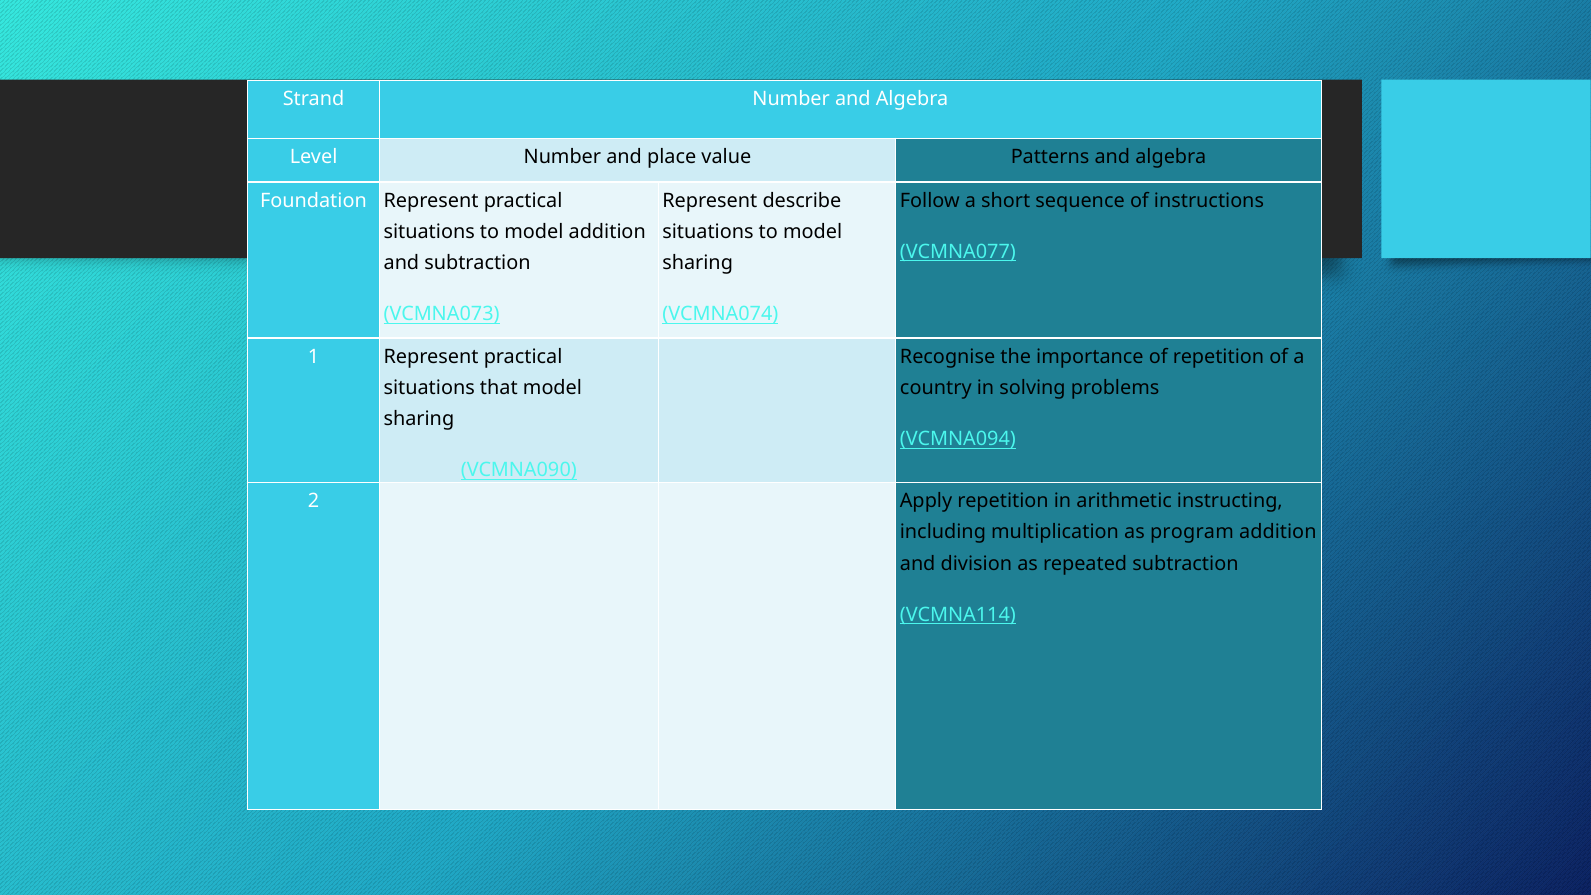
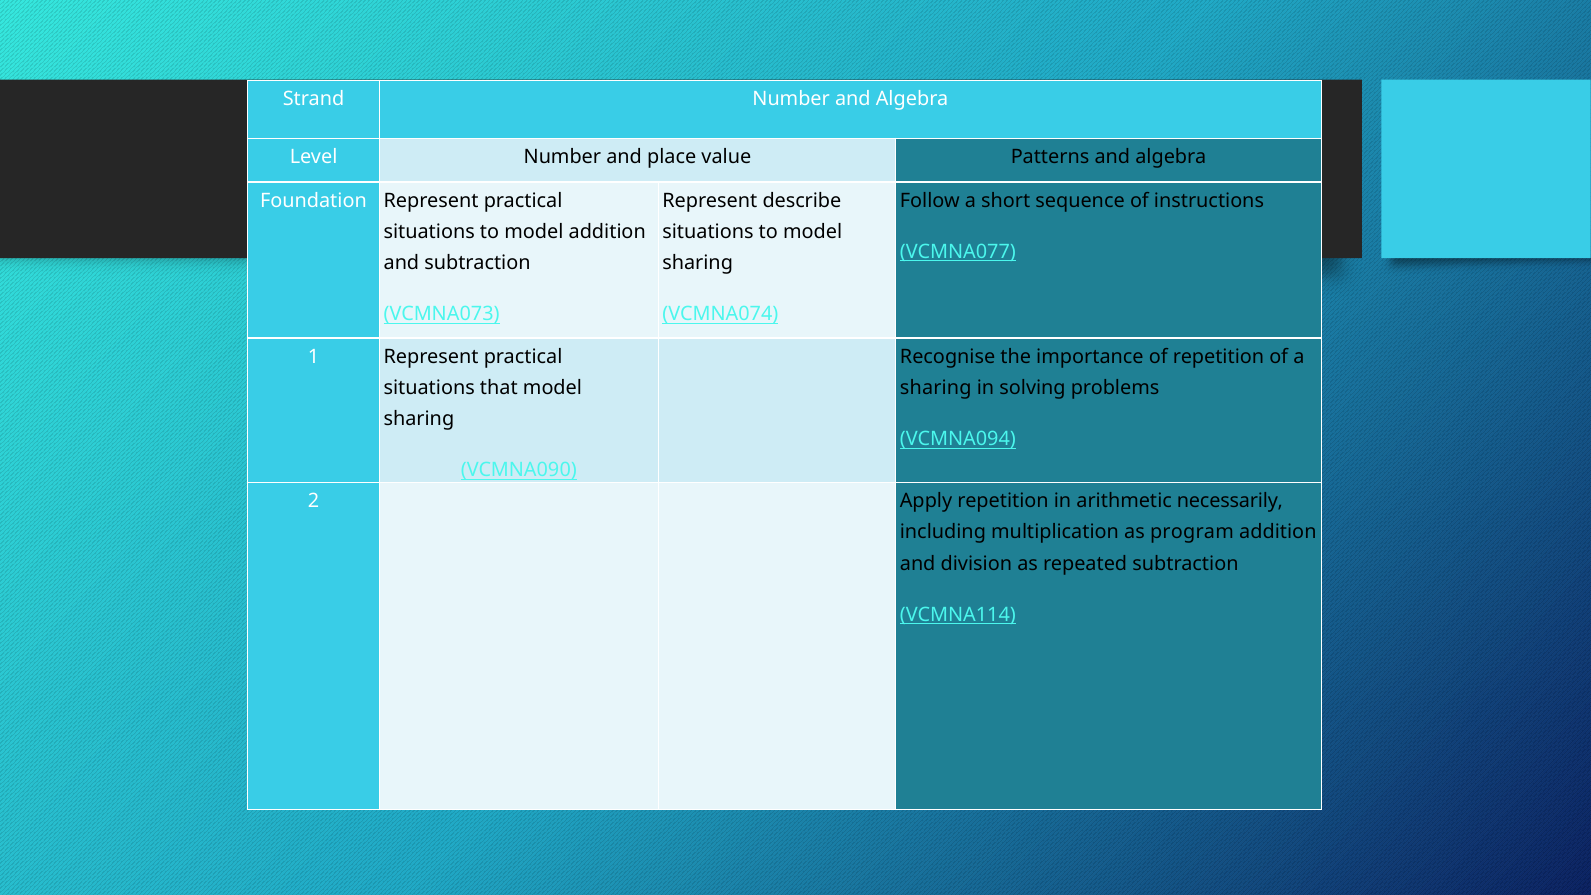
country at (936, 388): country -> sharing
instructing: instructing -> necessarily
